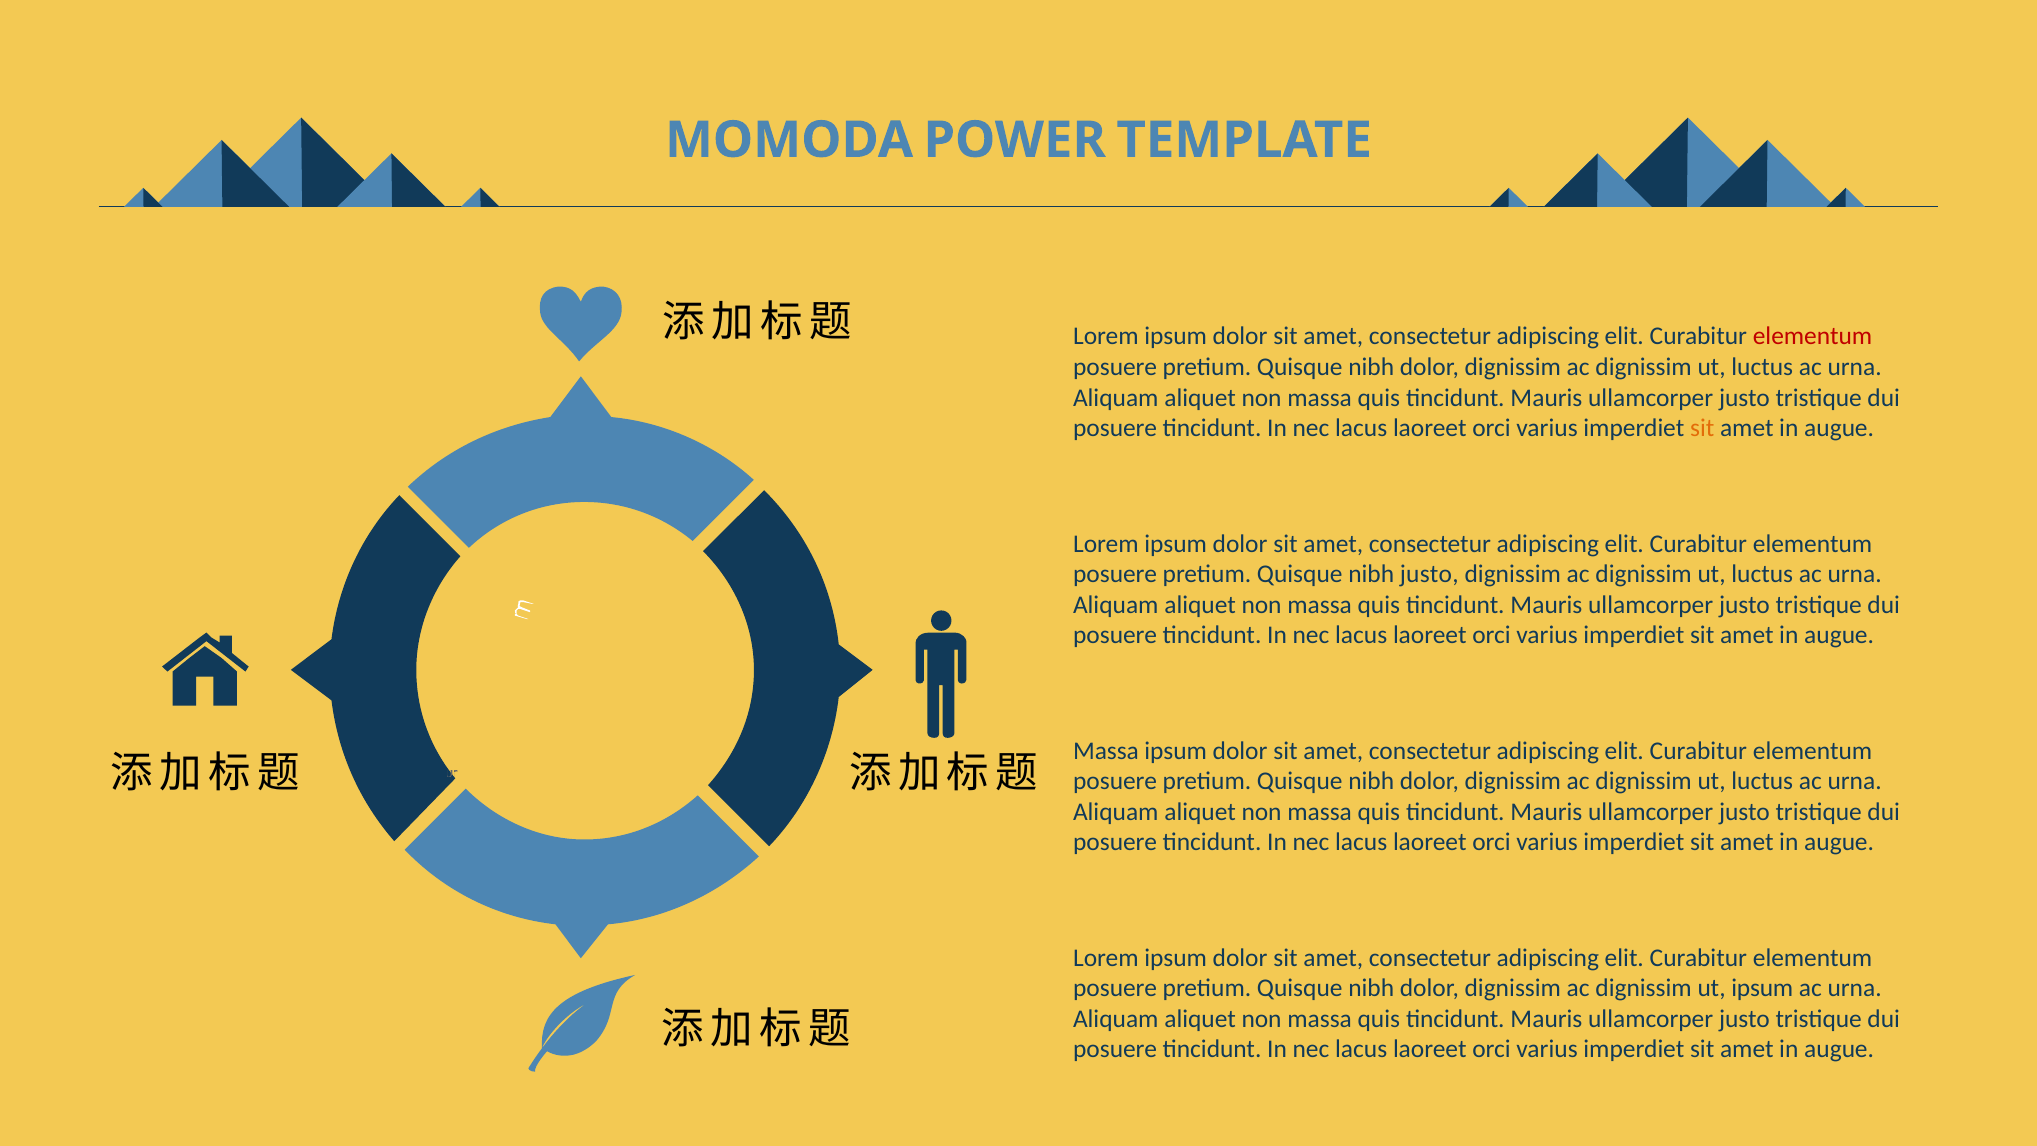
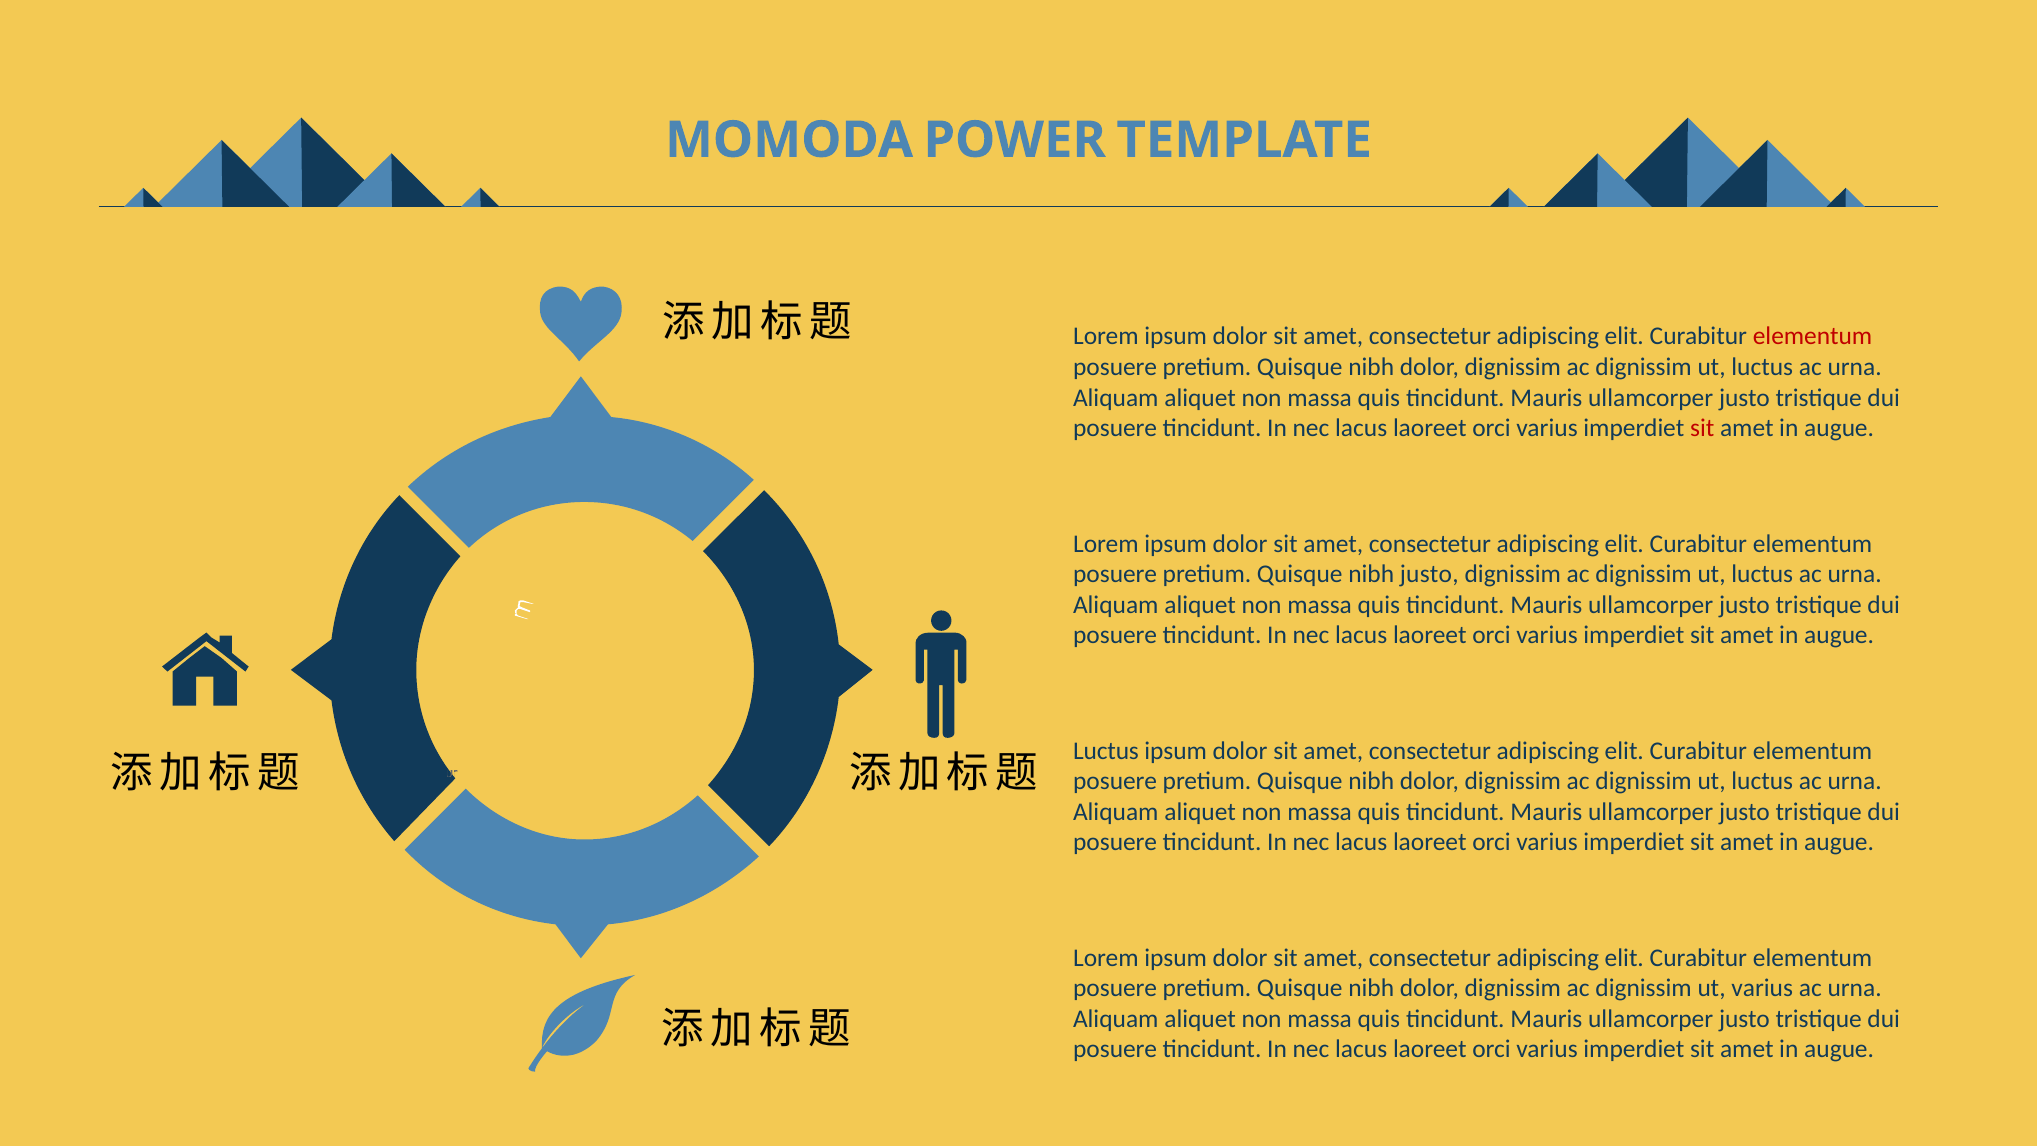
sit at (1702, 428) colour: orange -> red
Massa at (1106, 751): Massa -> Luctus
ut ipsum: ipsum -> varius
